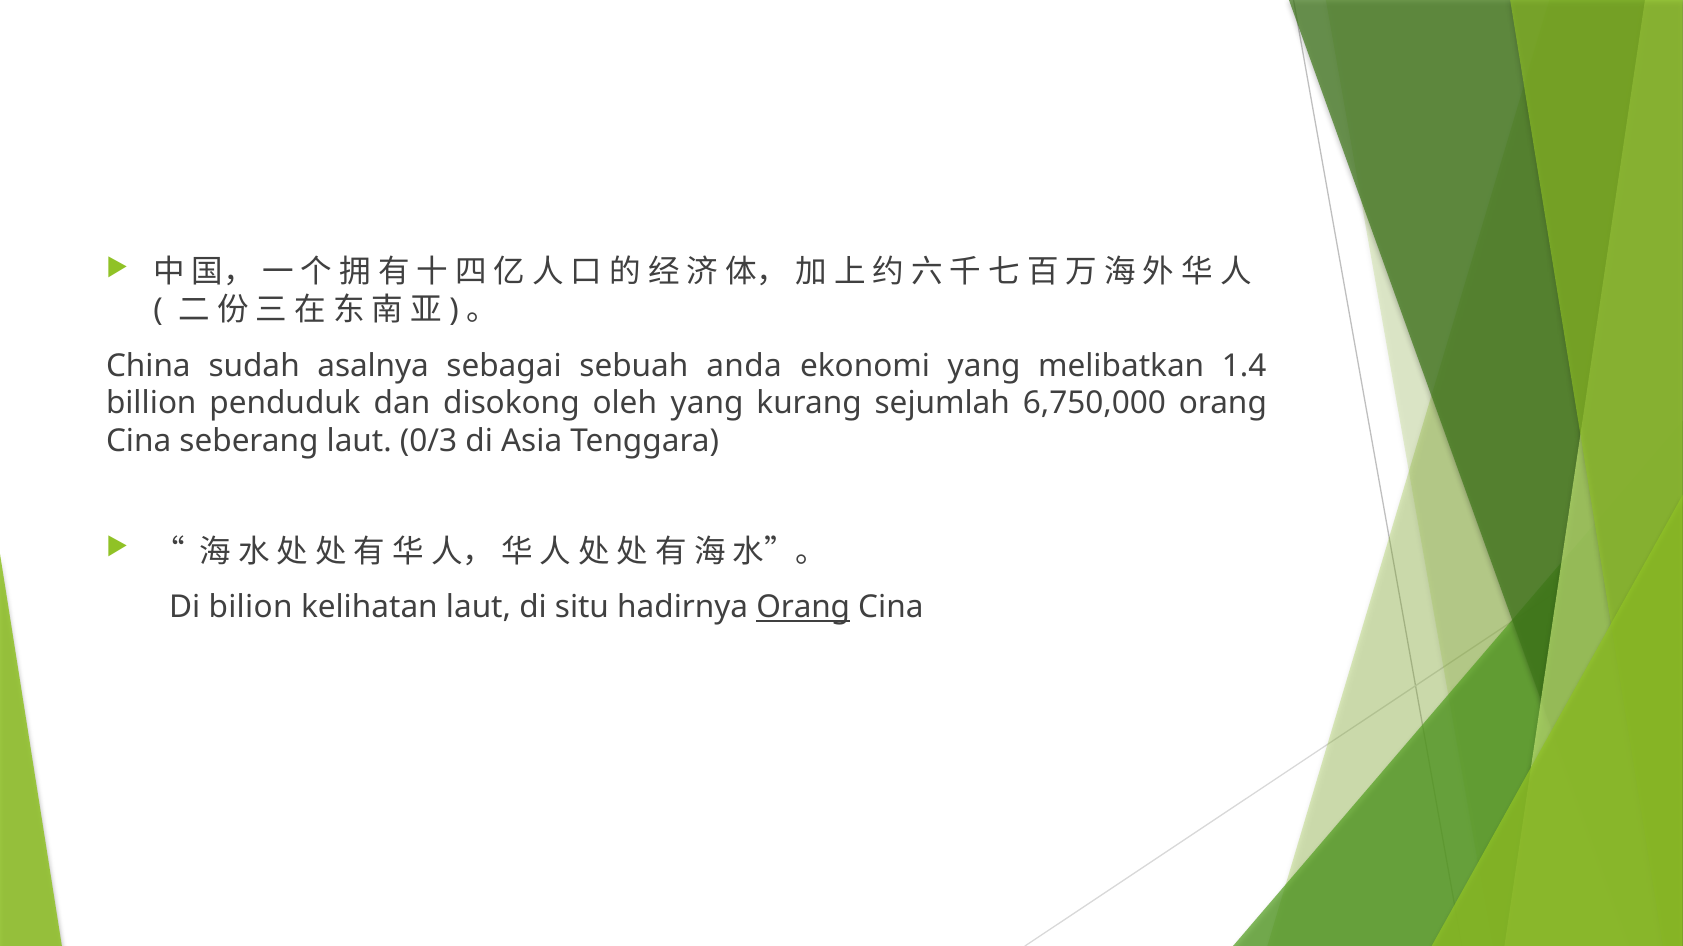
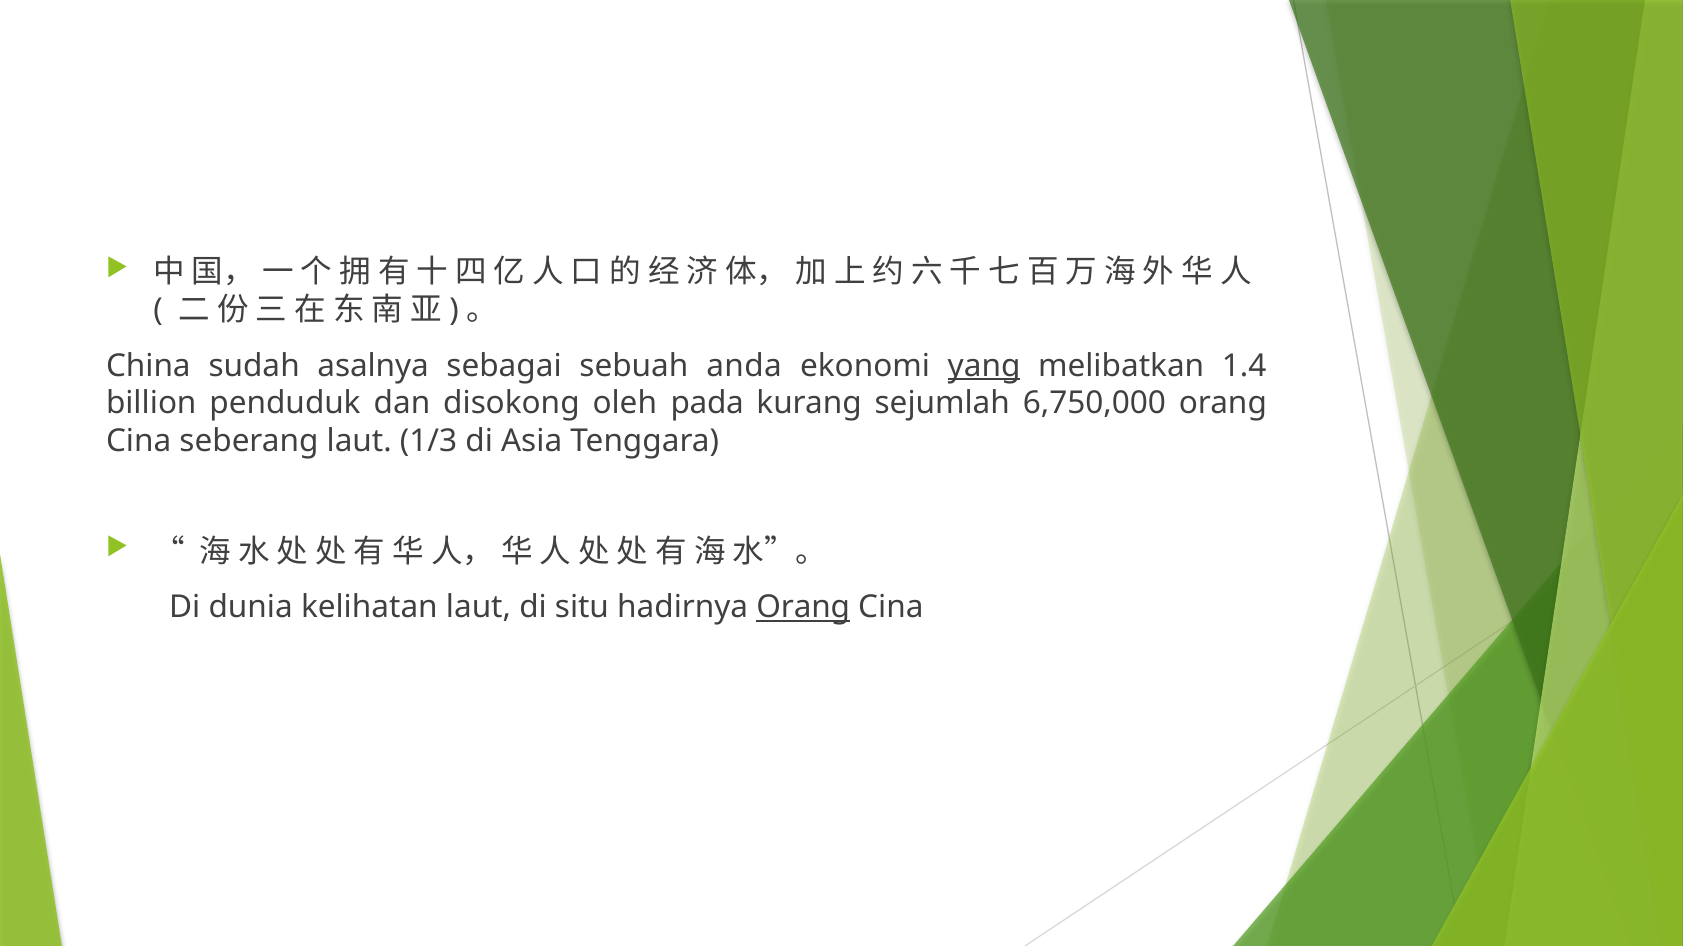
yang at (984, 366) underline: none -> present
oleh yang: yang -> pada
0/3: 0/3 -> 1/3
bilion: bilion -> dunia
